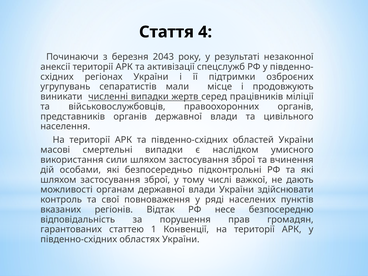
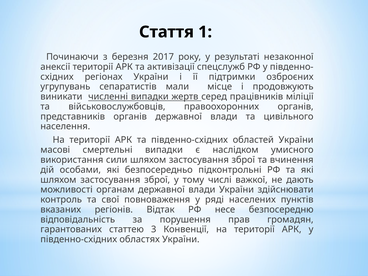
4: 4 -> 1
2043: 2043 -> 2017
1: 1 -> 3
